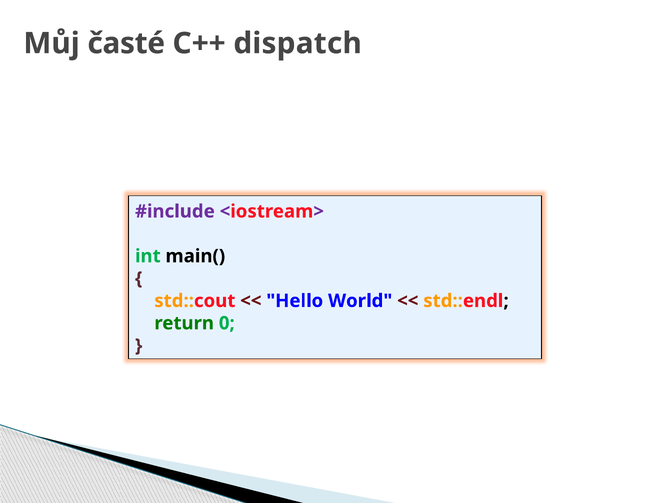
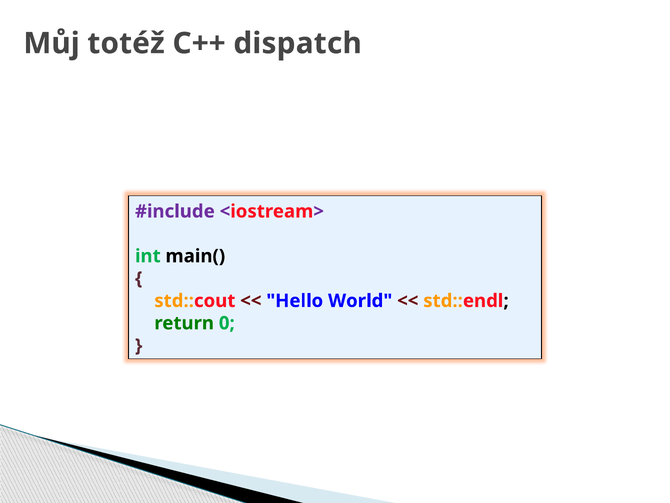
časté: časté -> totéž
